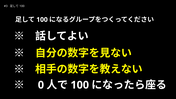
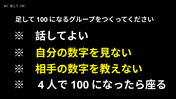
0: 0 -> 4
